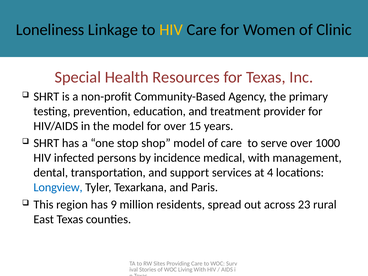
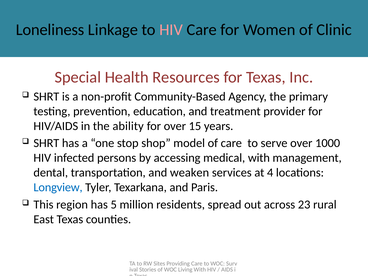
HIV at (171, 30) colour: yellow -> pink
the model: model -> ability
incidence: incidence -> accessing
support: support -> weaken
9: 9 -> 5
